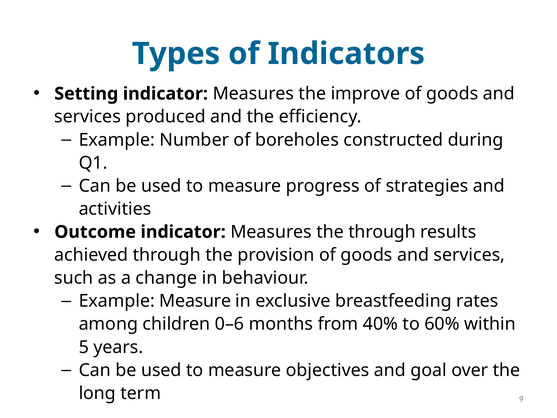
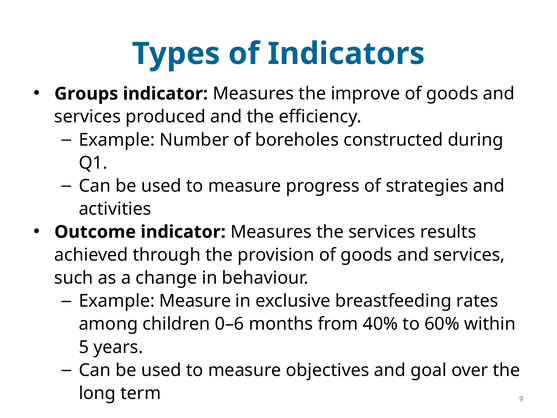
Setting: Setting -> Groups
the through: through -> services
